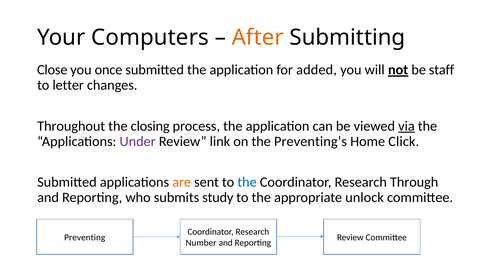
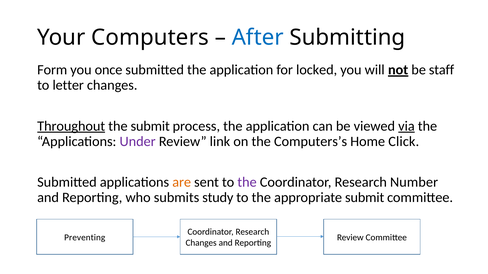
After colour: orange -> blue
Close: Close -> Form
added: added -> locked
Throughout underline: none -> present
the closing: closing -> submit
Preventing’s: Preventing’s -> Computers’s
the at (247, 182) colour: blue -> purple
Through: Through -> Number
appropriate unlock: unlock -> submit
Number at (201, 243): Number -> Changes
